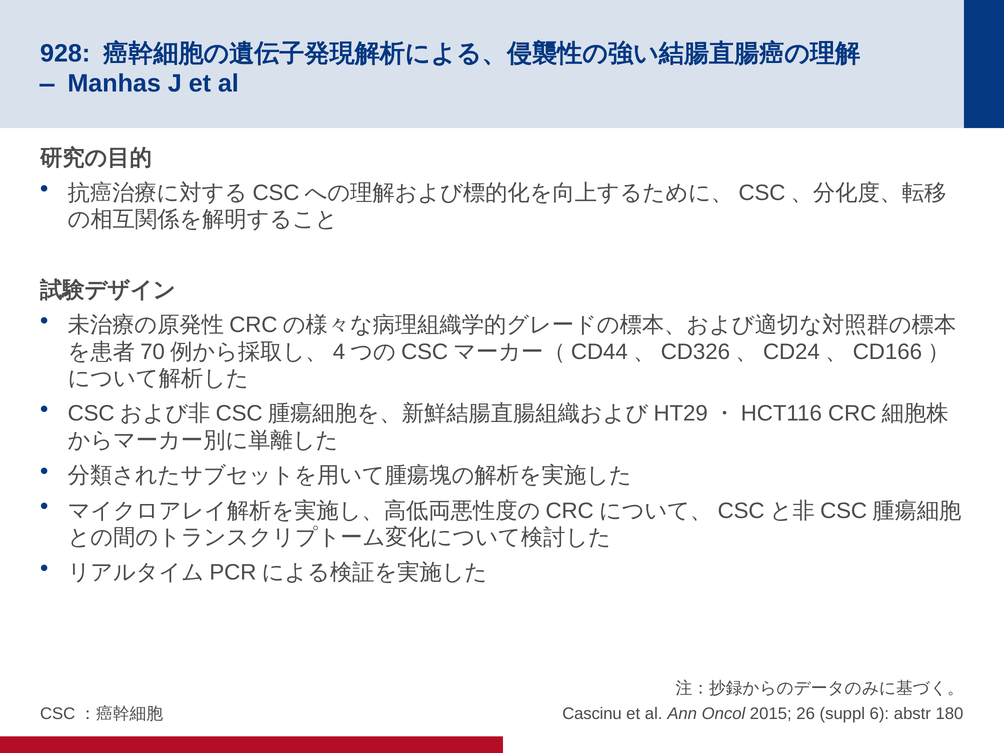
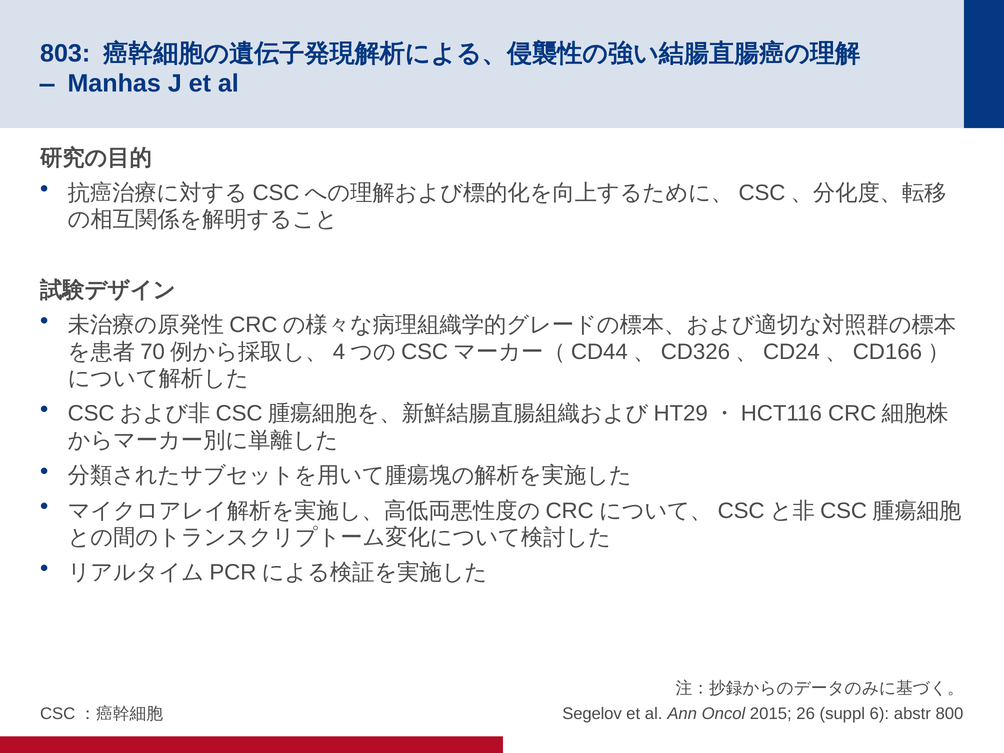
928: 928 -> 803
Cascinu: Cascinu -> Segelov
180: 180 -> 800
